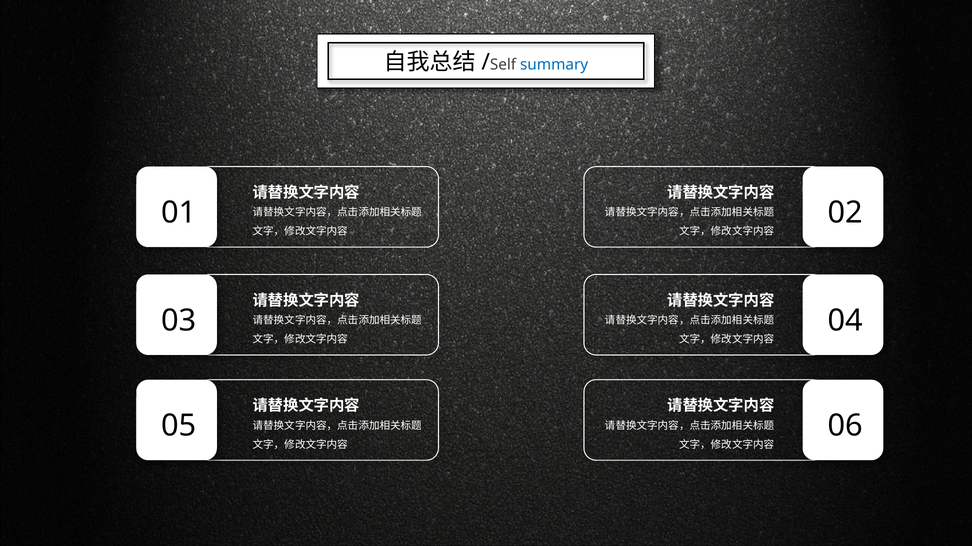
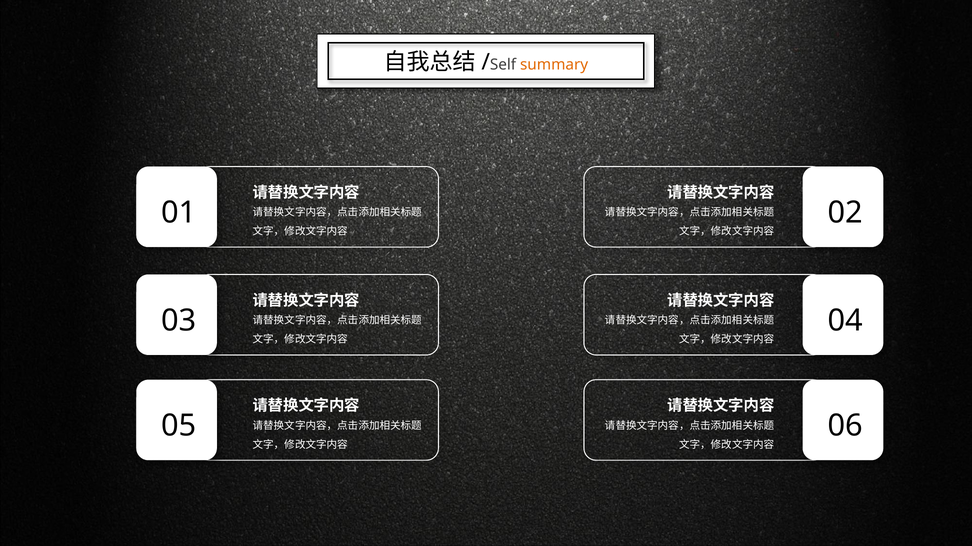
summary colour: blue -> orange
